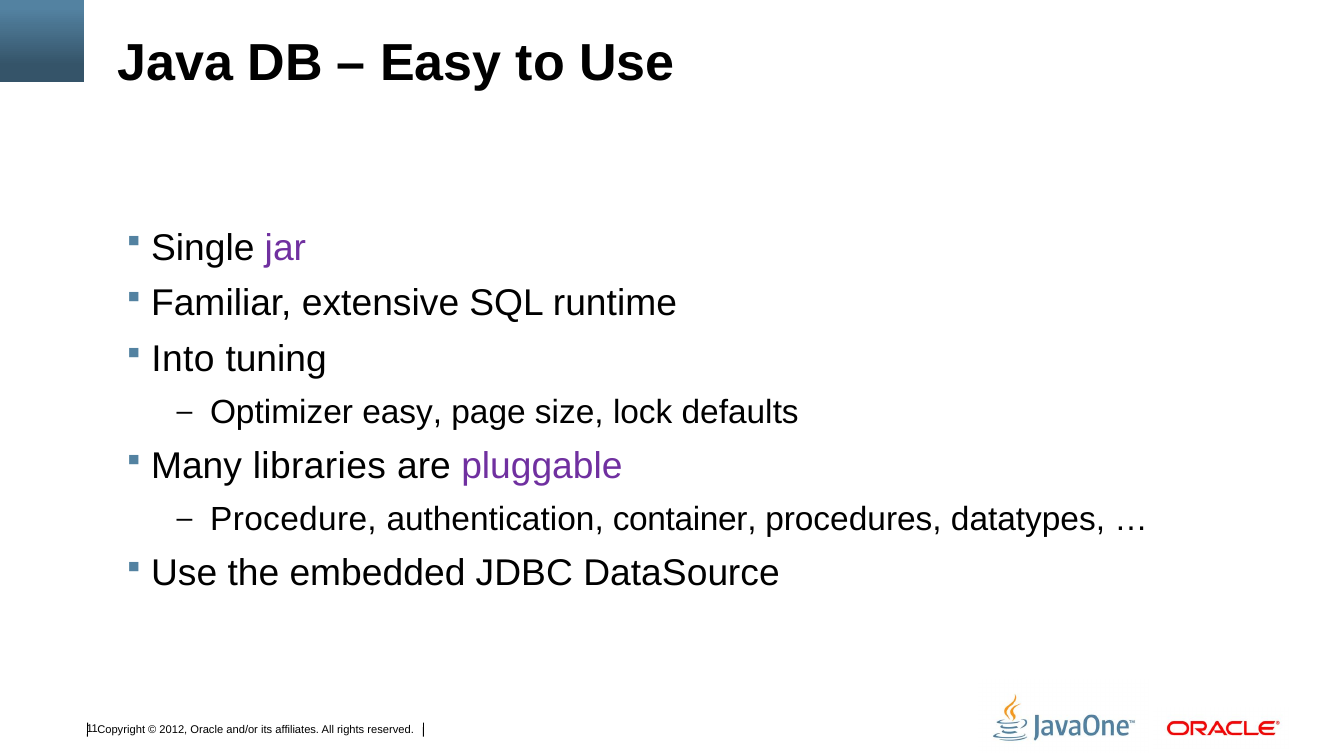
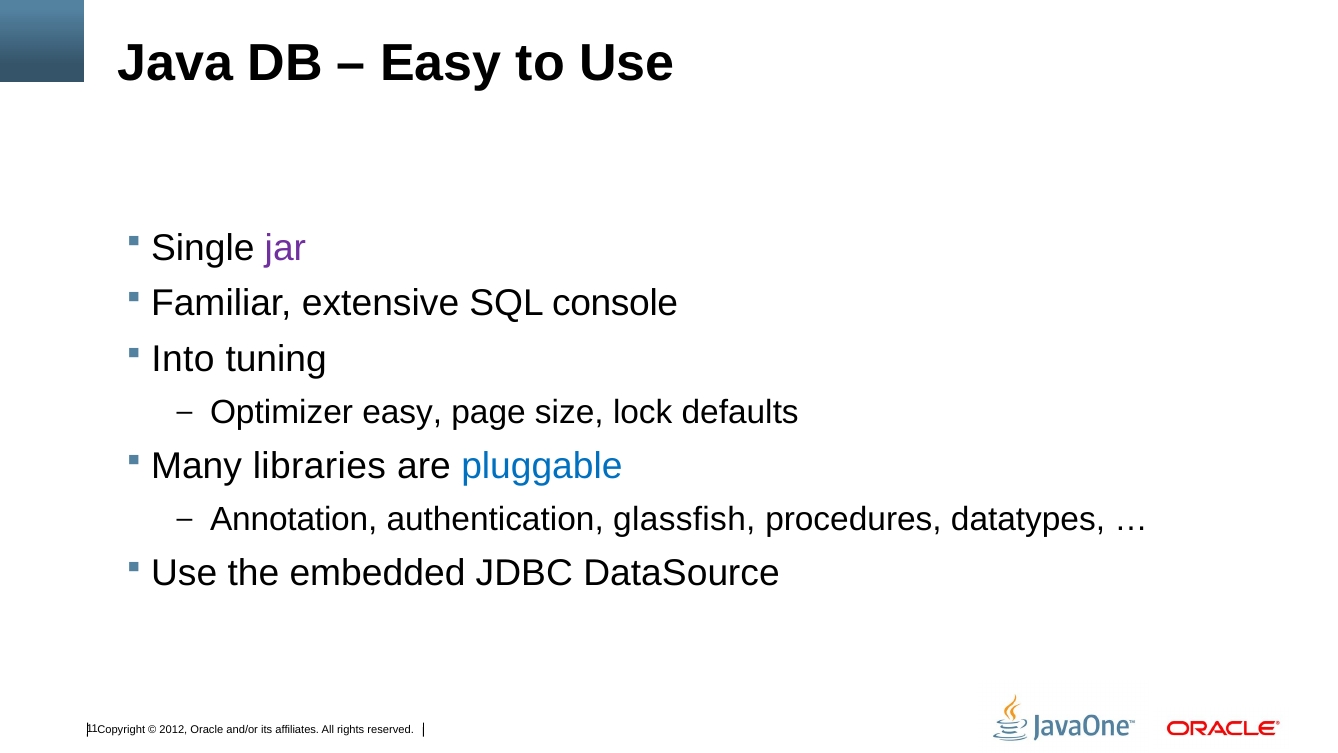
runtime: runtime -> console
pluggable colour: purple -> blue
Procedure: Procedure -> Annotation
container: container -> glassfish
